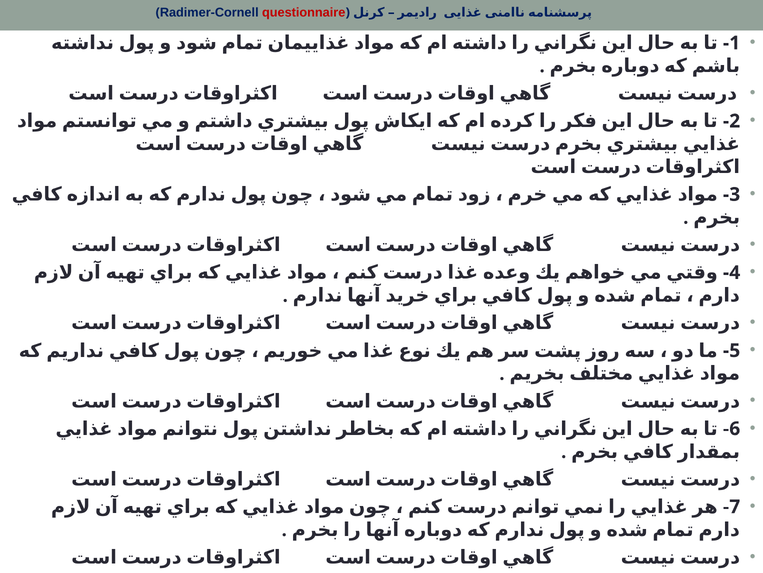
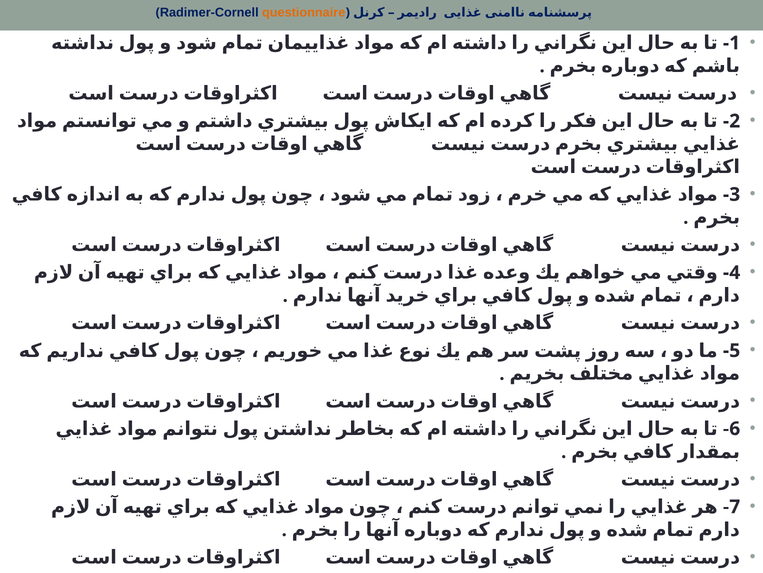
questionnaire colour: red -> orange
